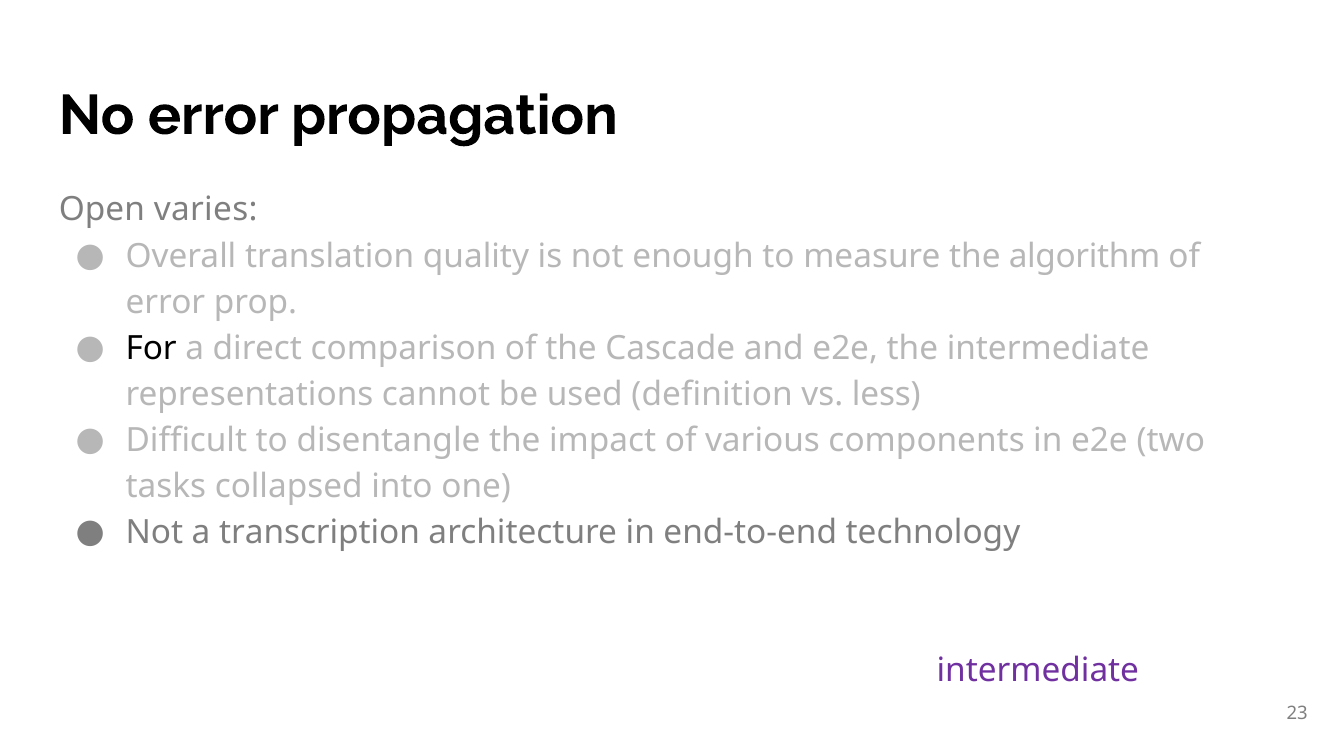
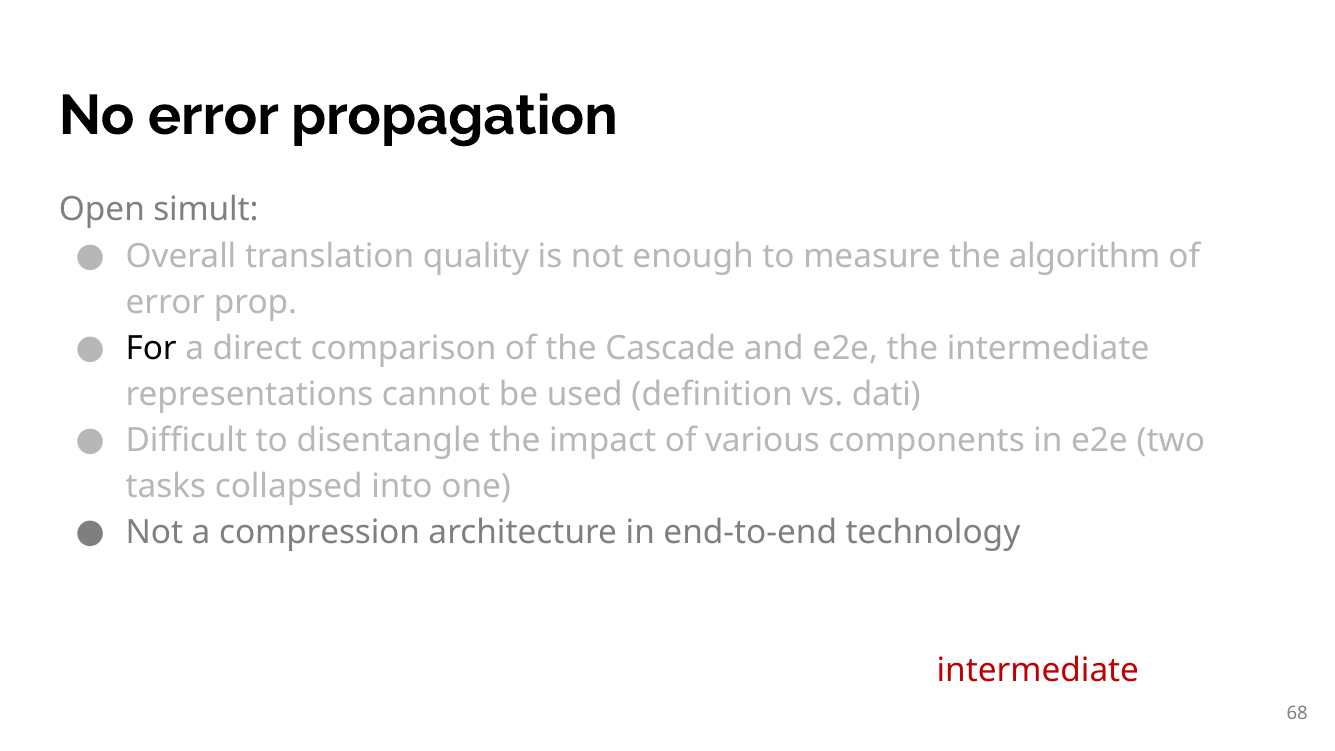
varies: varies -> simult
less: less -> dati
transcription: transcription -> compression
intermediate at (1038, 670) colour: purple -> red
23: 23 -> 68
